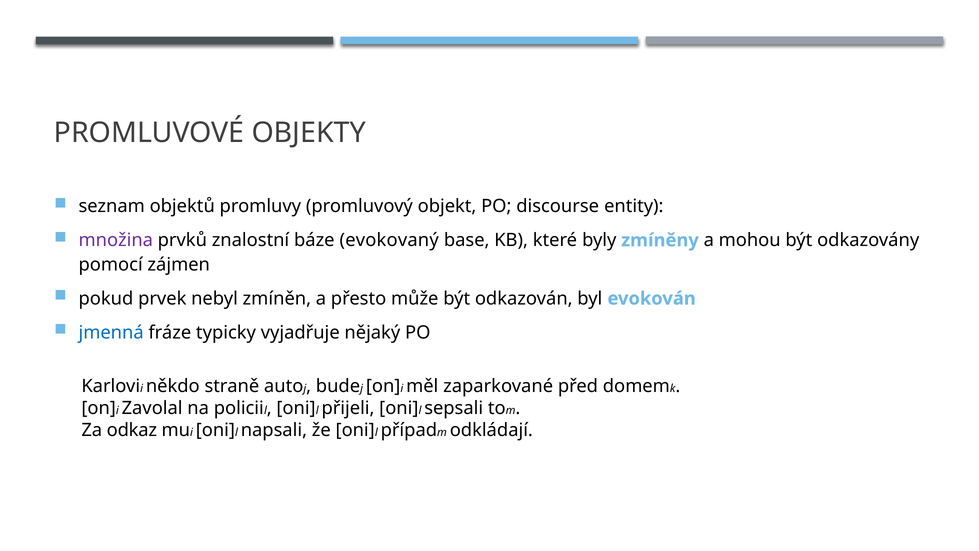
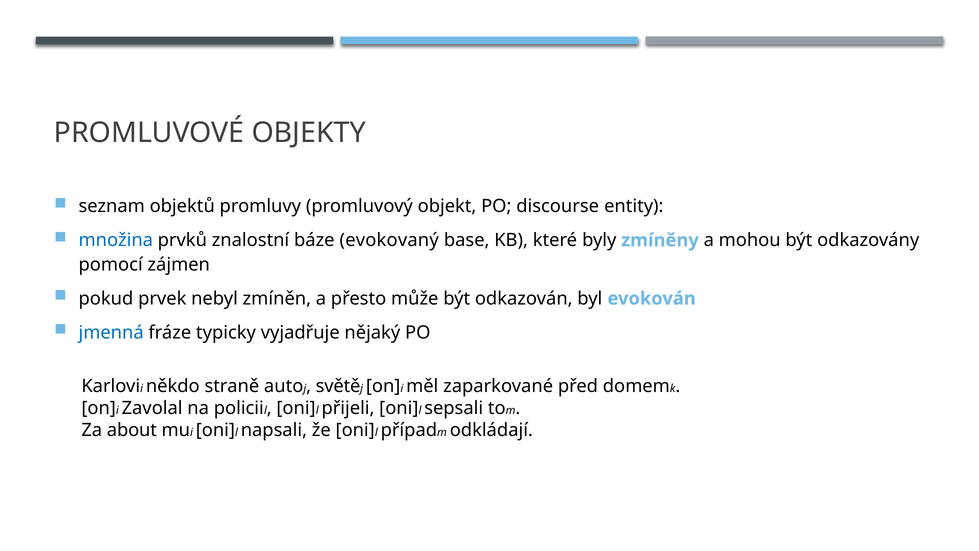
množina colour: purple -> blue
bude: bude -> světě
odkaz: odkaz -> about
